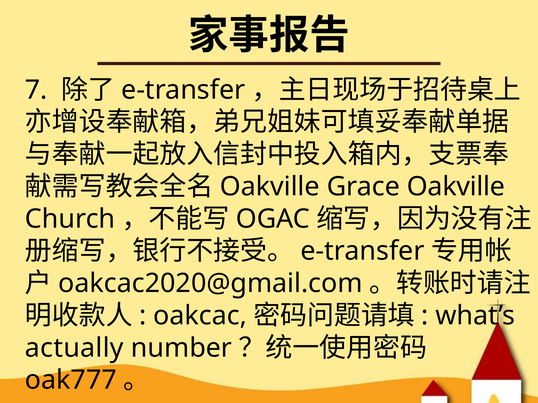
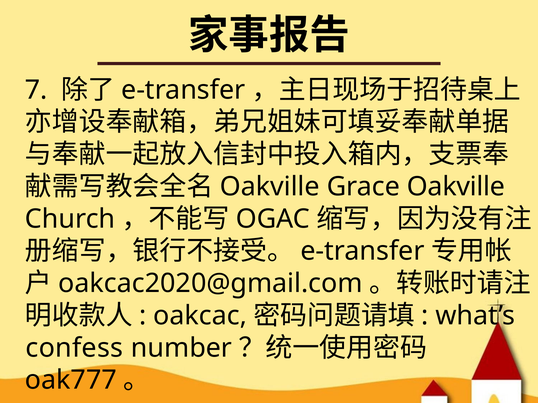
actually: actually -> confess
